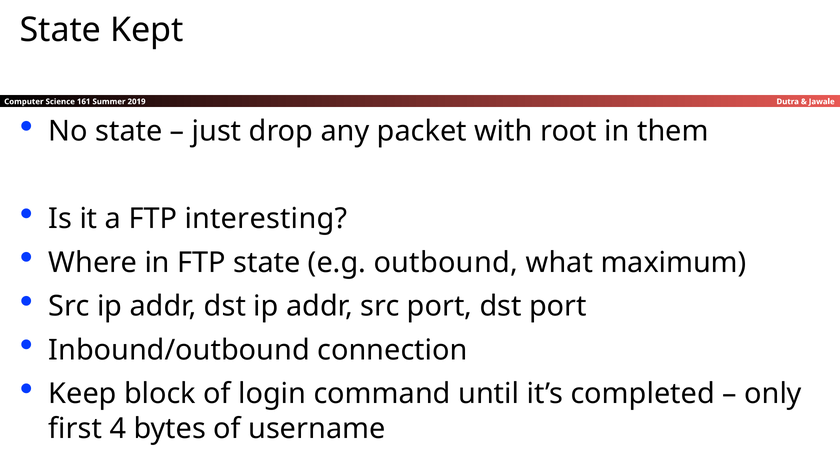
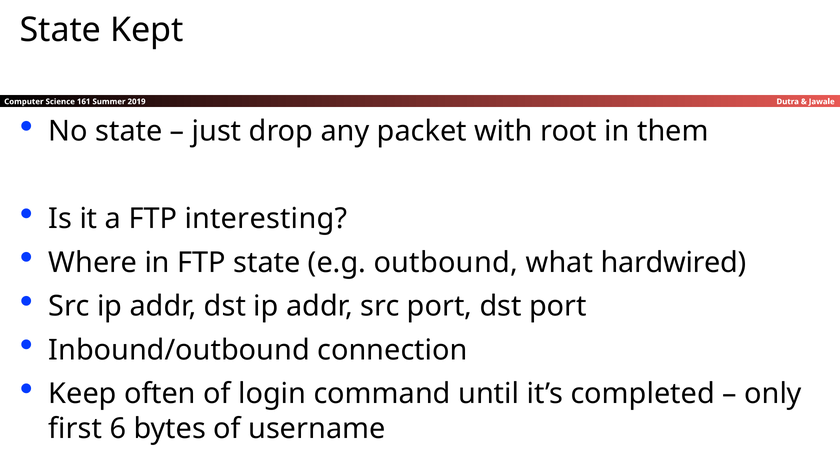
maximum: maximum -> hardwired
block: block -> often
4: 4 -> 6
